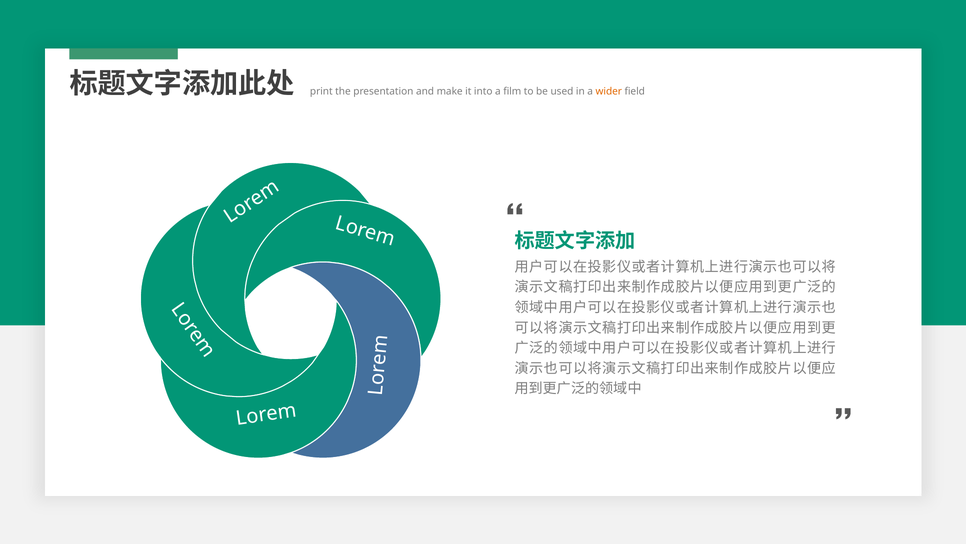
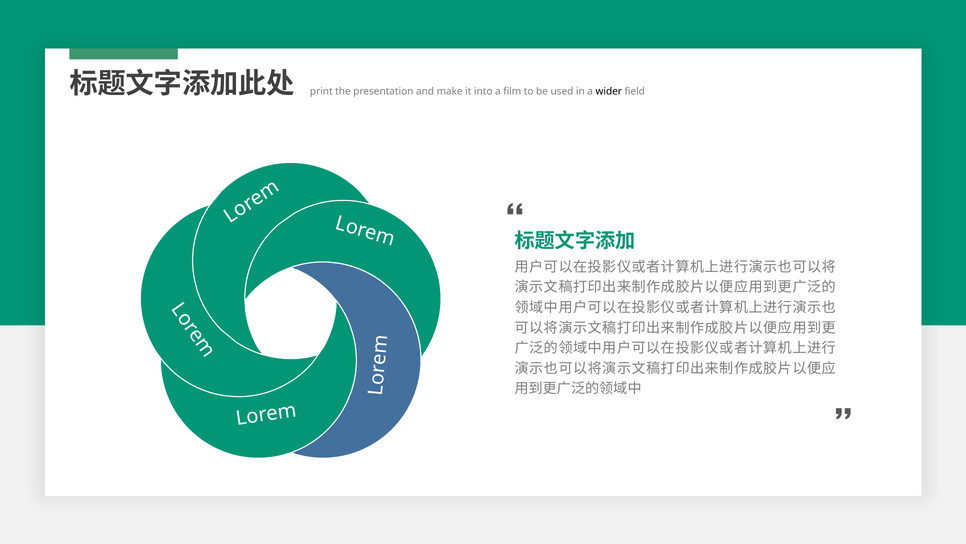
wider colour: orange -> black
